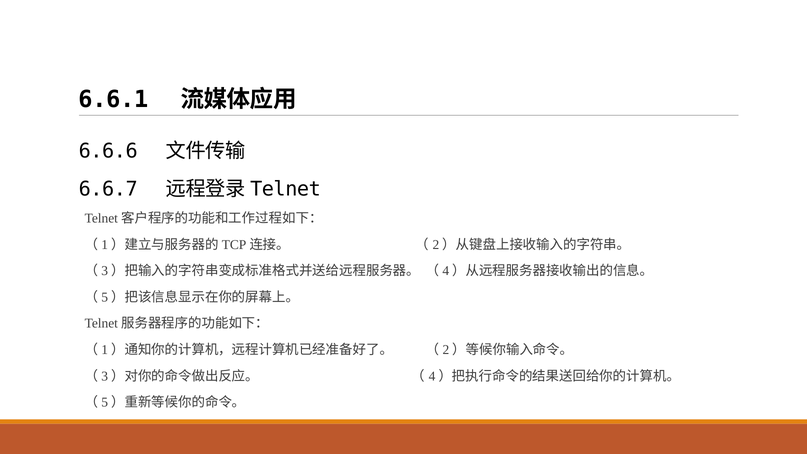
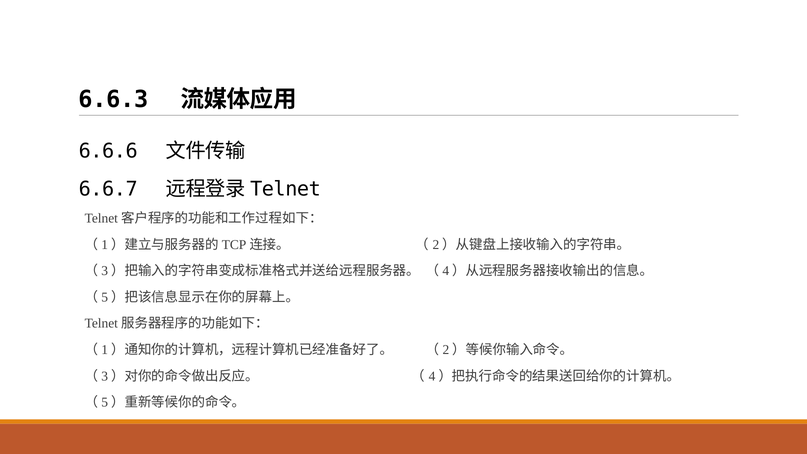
6.6.1: 6.6.1 -> 6.6.3
